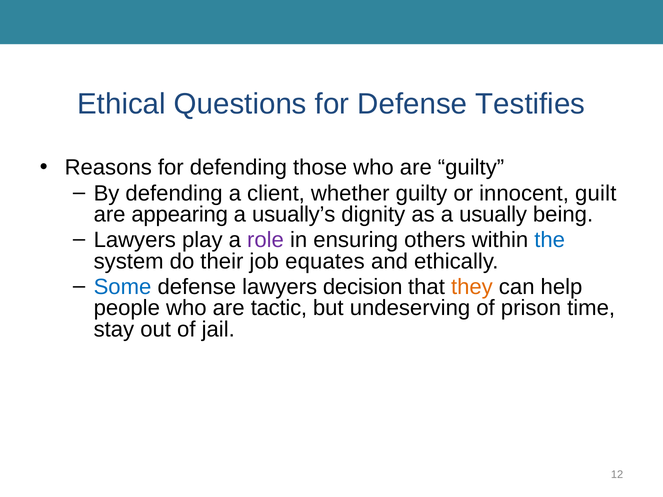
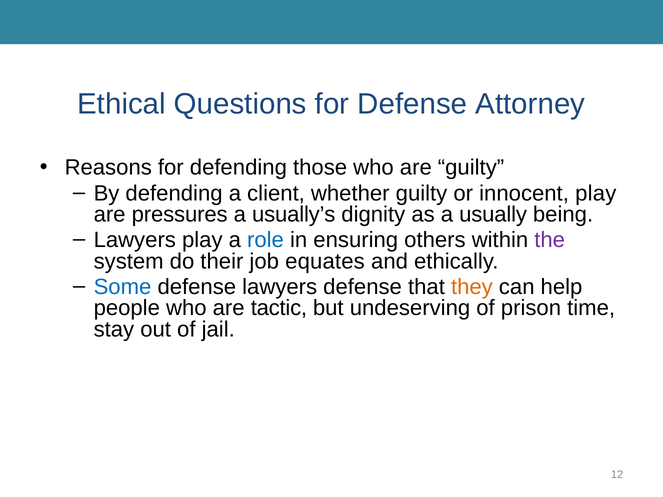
Testifies: Testifies -> Attorney
innocent guilt: guilt -> play
appearing: appearing -> pressures
role colour: purple -> blue
the colour: blue -> purple
lawyers decision: decision -> defense
